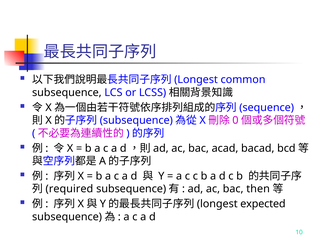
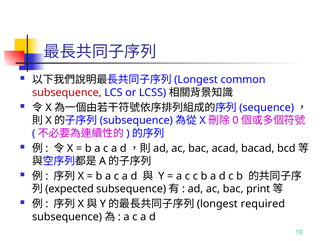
subsequence at (67, 93) colour: black -> red
required: required -> expected
then: then -> print
expected: expected -> required
